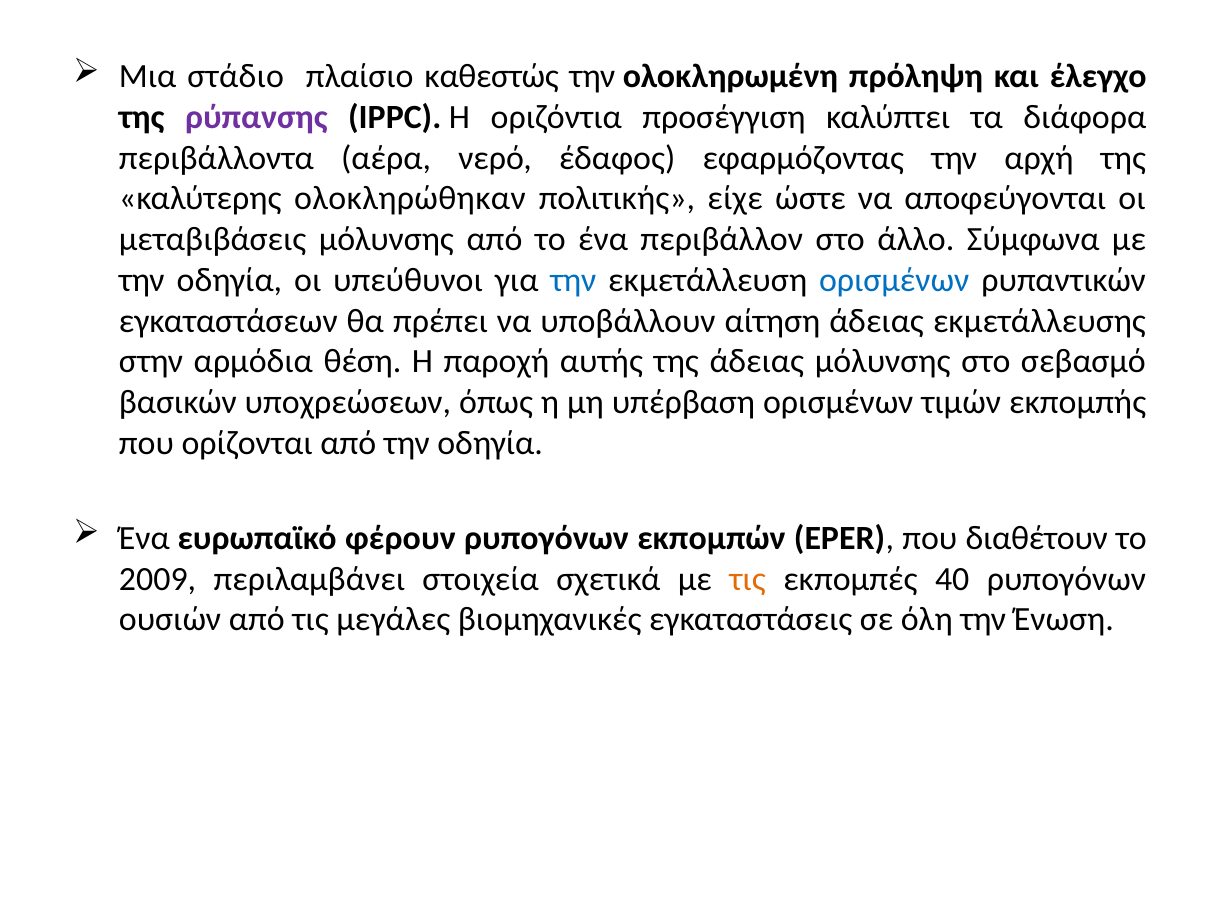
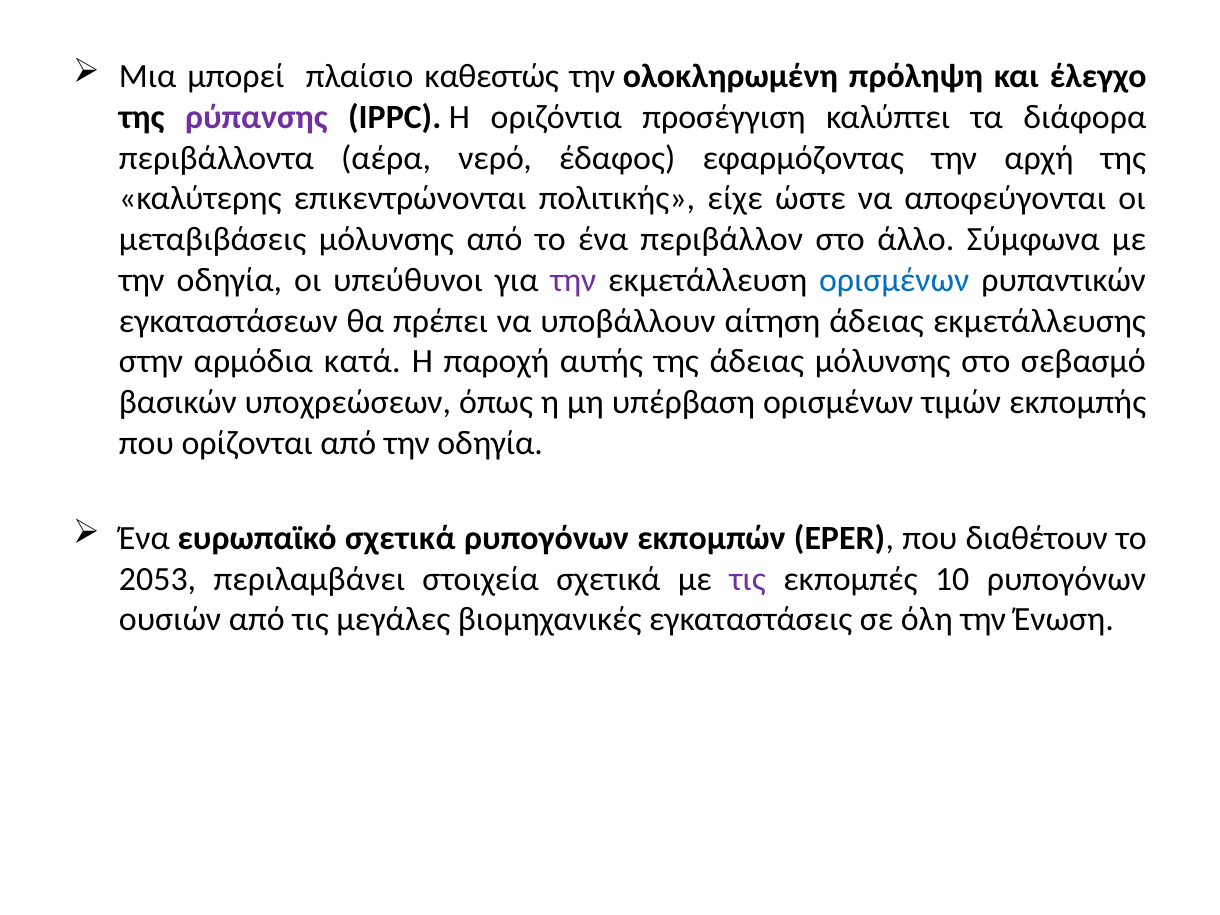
στάδιο: στάδιο -> μπορεί
ολοκληρώθηκαν: ολοκληρώθηκαν -> επικεντρώνονται
την at (573, 280) colour: blue -> purple
θέση: θέση -> κατά
ευρωπαϊκό φέρουν: φέρουν -> σχετικά
2009: 2009 -> 2053
τις at (748, 579) colour: orange -> purple
40: 40 -> 10
